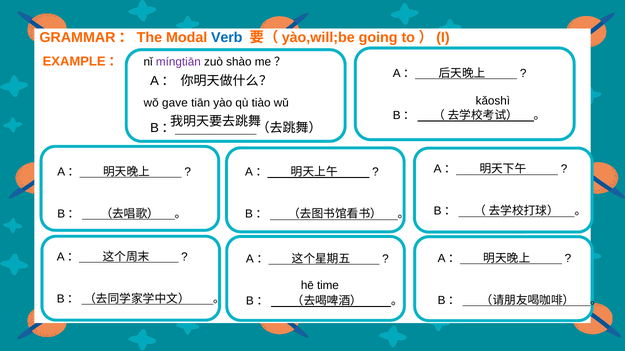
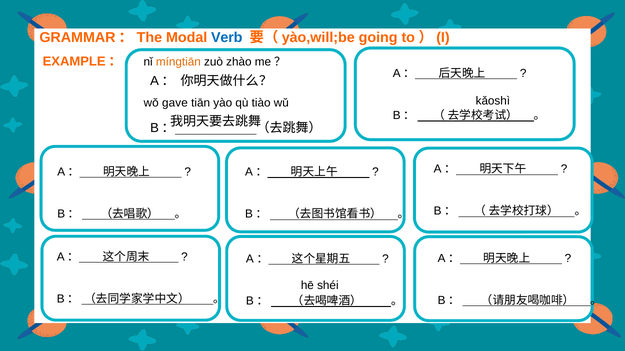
míngtiān colour: purple -> orange
shào: shào -> zhào
time: time -> shéi
